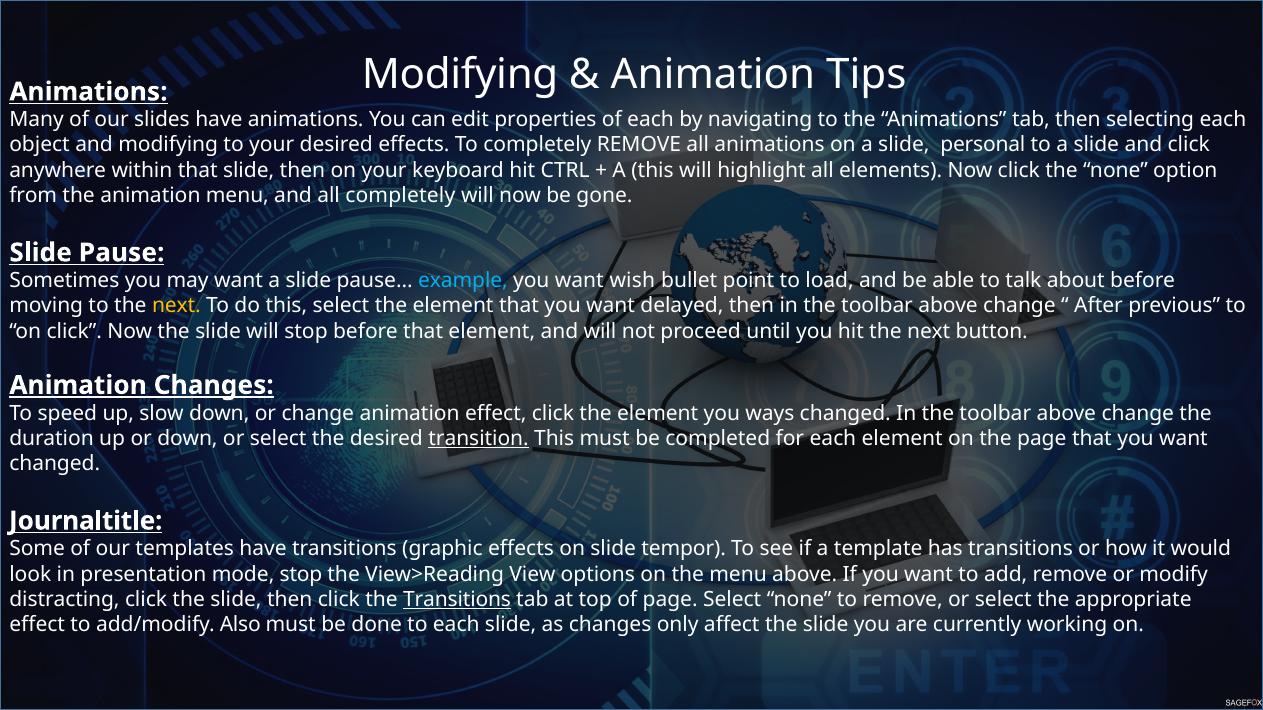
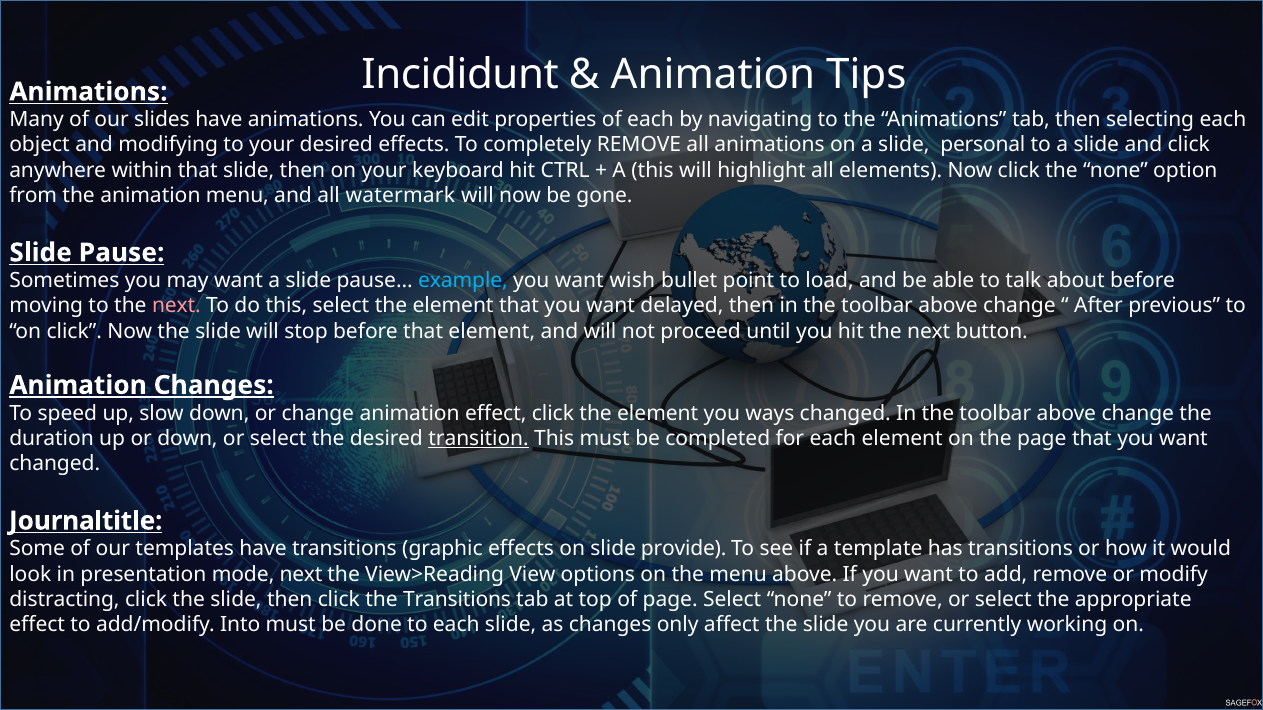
Modifying at (460, 74): Modifying -> Incididunt
all completely: completely -> watermark
next at (176, 306) colour: yellow -> pink
tempor: tempor -> provide
mode stop: stop -> next
Transitions at (457, 600) underline: present -> none
Also: Also -> Into
